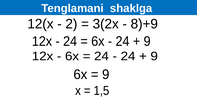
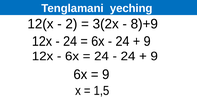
shaklga: shaklga -> yeching
